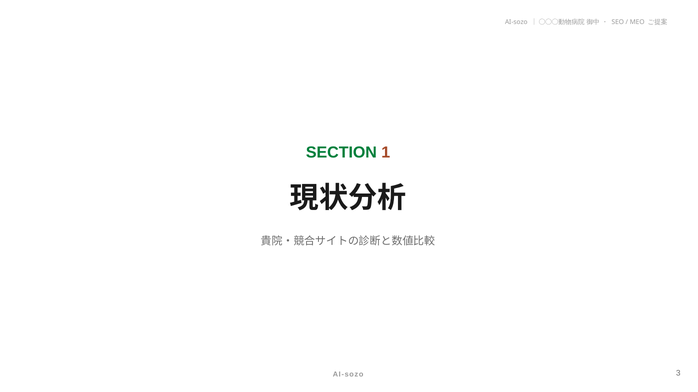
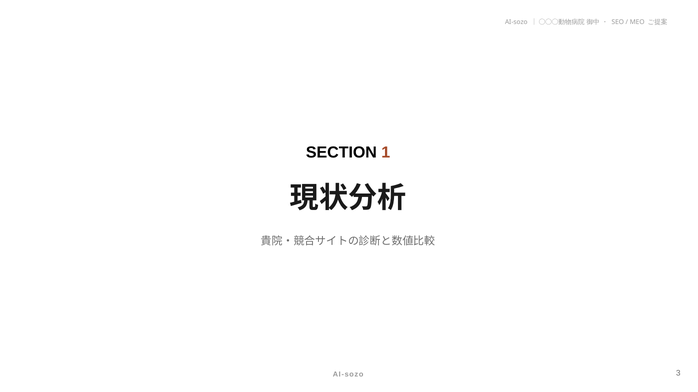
SECTION colour: green -> black
